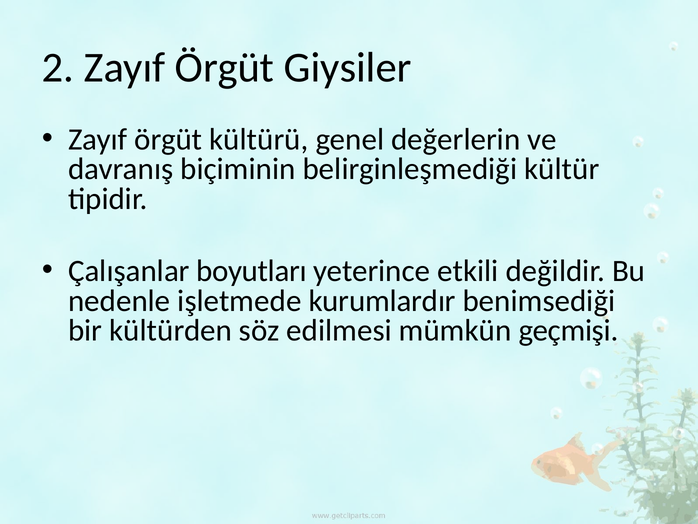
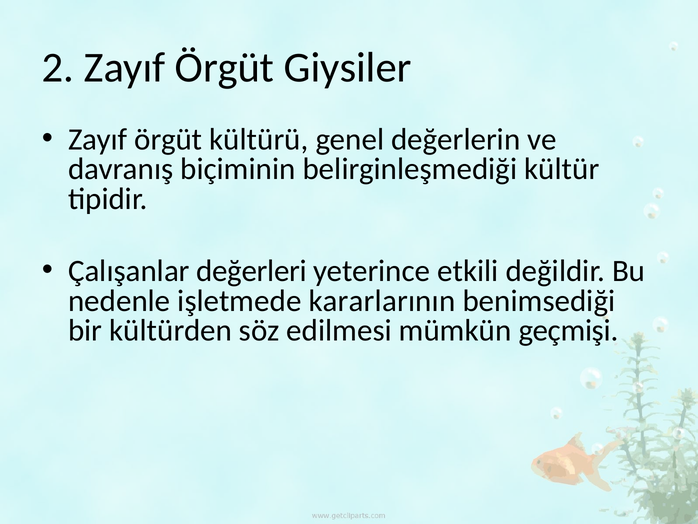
boyutları: boyutları -> değerleri
kurumlardır: kurumlardır -> kararlarının
